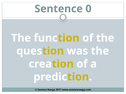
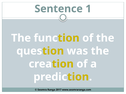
0: 0 -> 1
